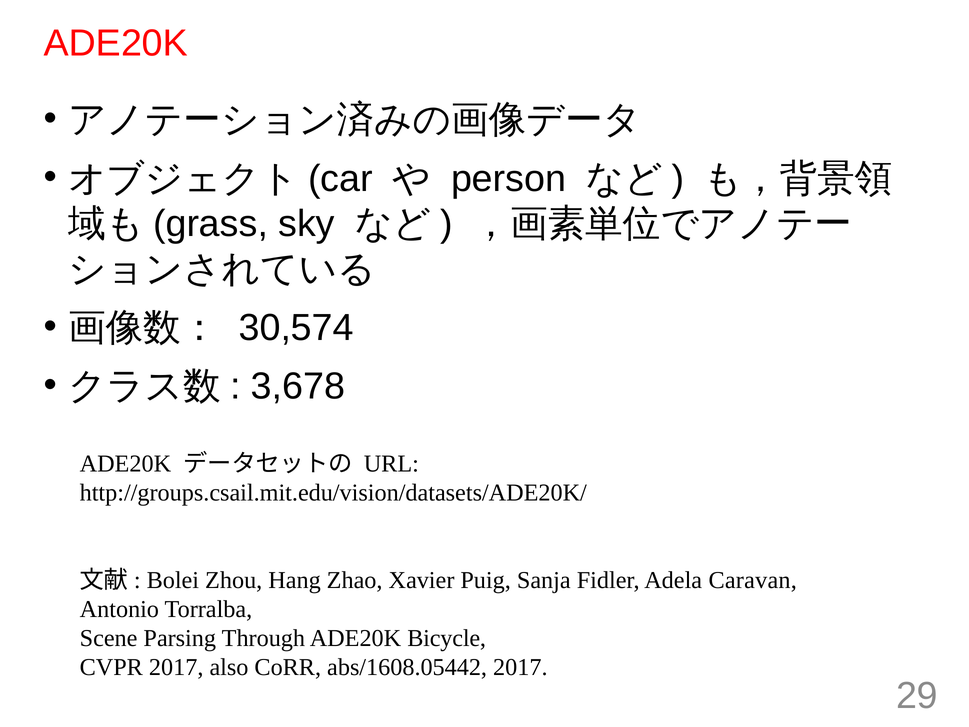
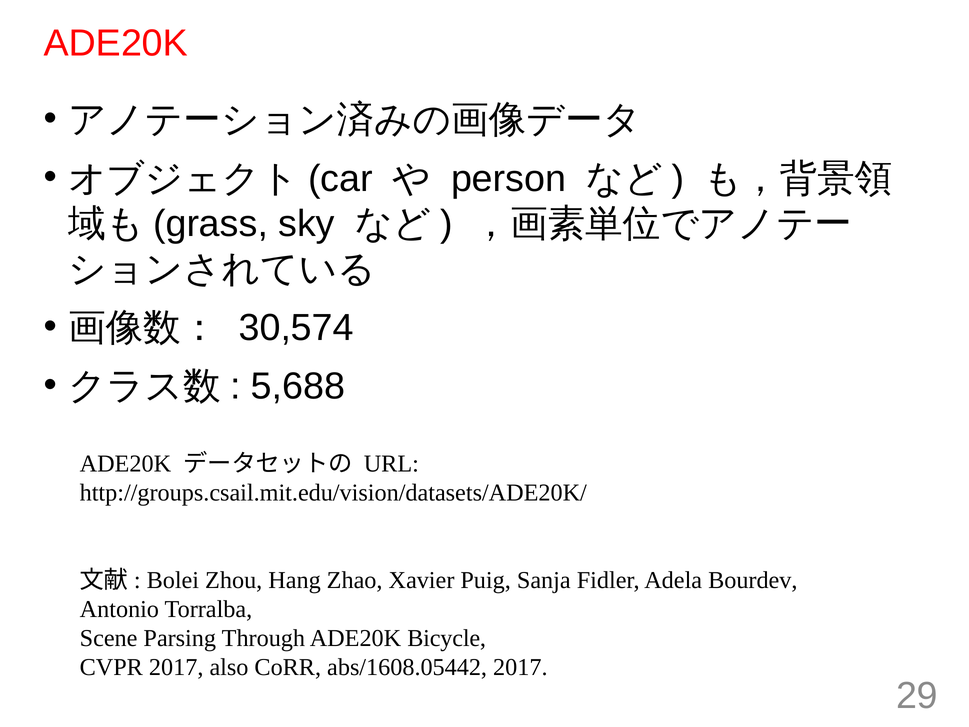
3,678: 3,678 -> 5,688
Caravan: Caravan -> Bourdev
